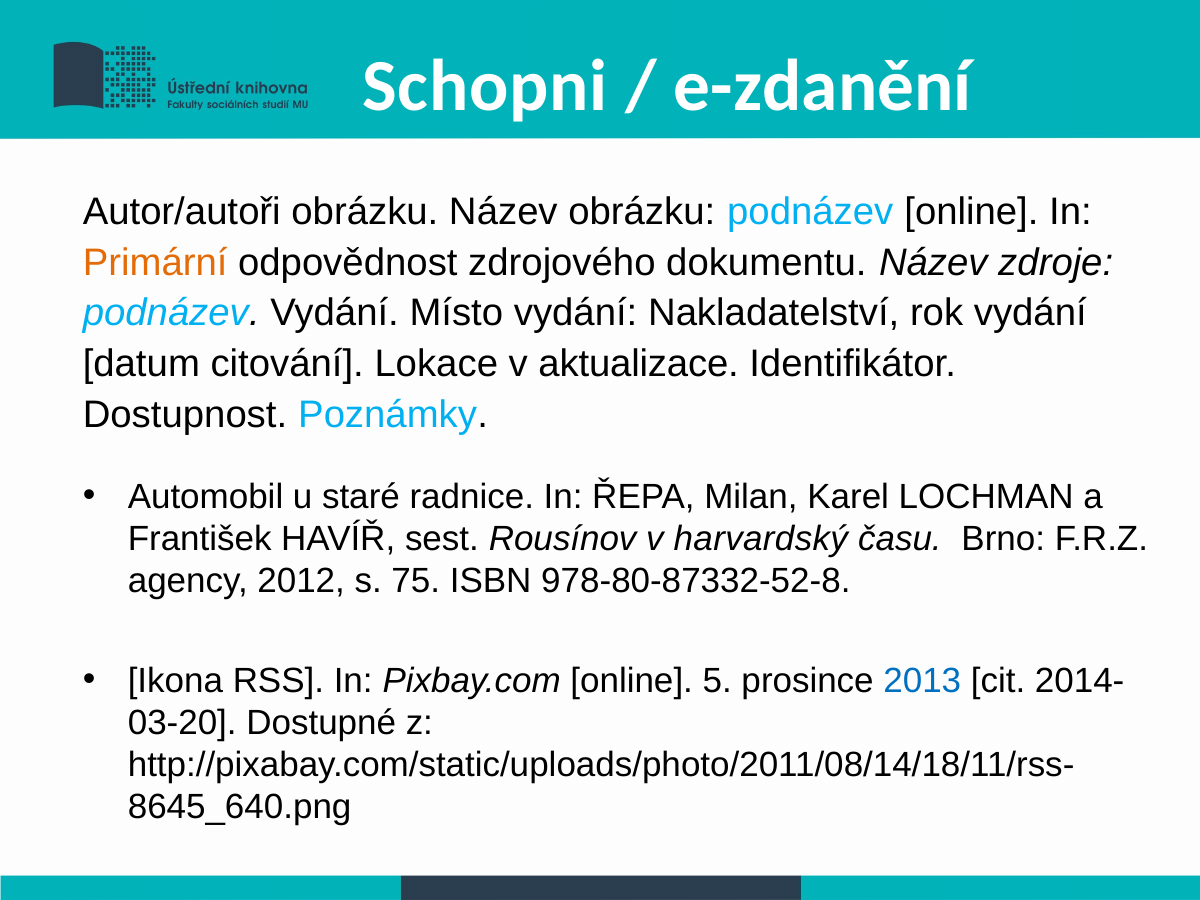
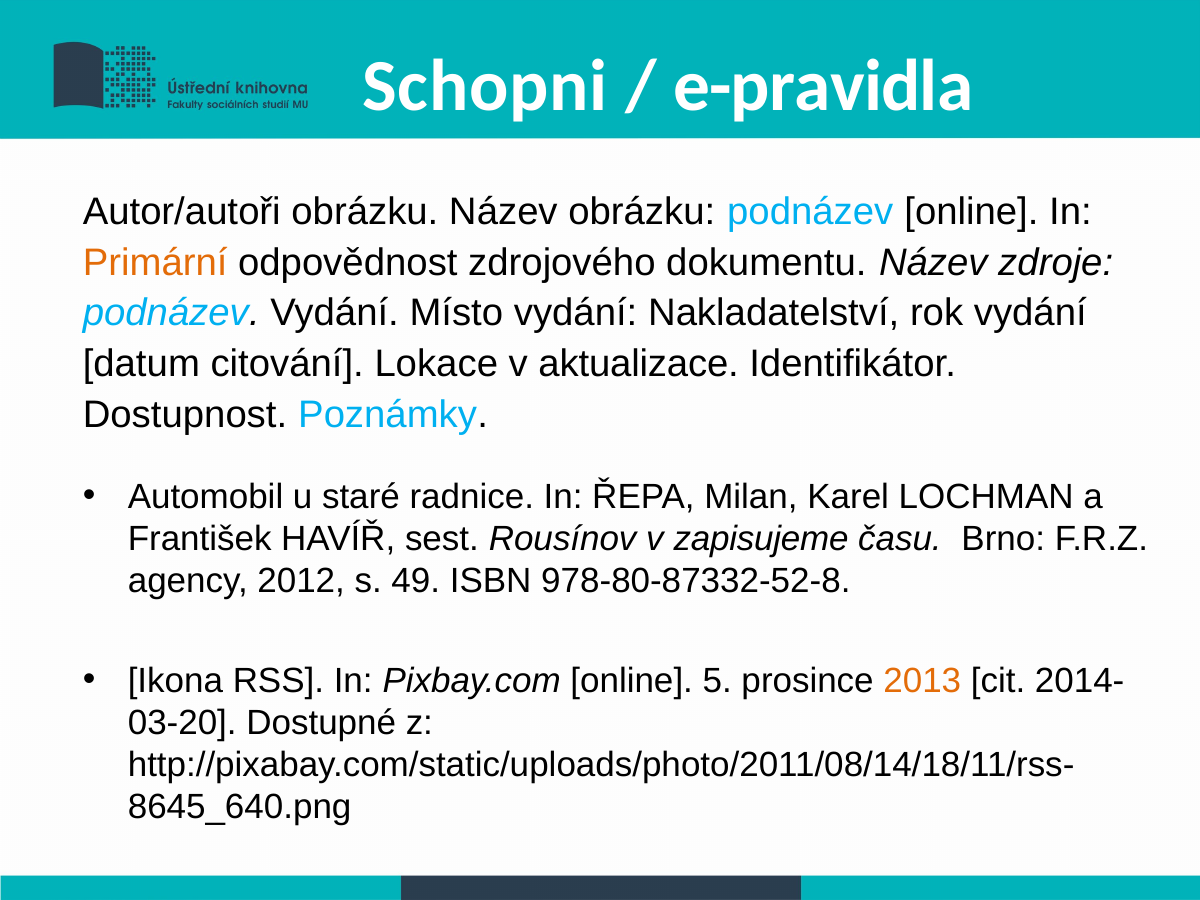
e-zdanění: e-zdanění -> e-pravidla
harvardský: harvardský -> zapisujeme
75: 75 -> 49
2013 colour: blue -> orange
